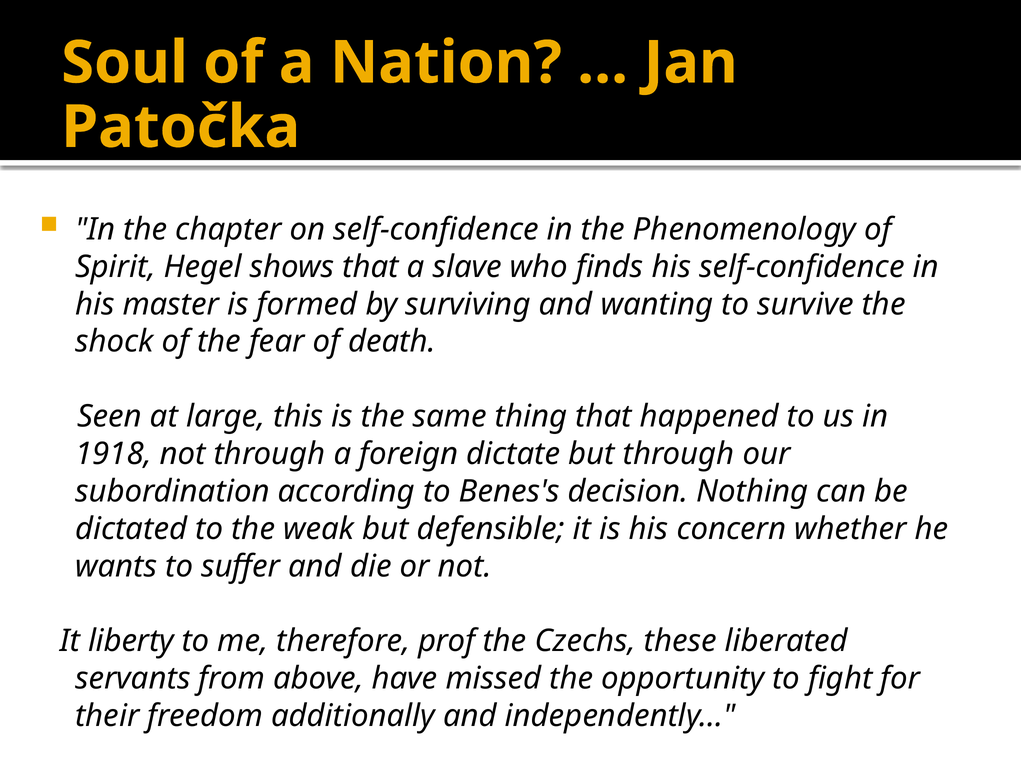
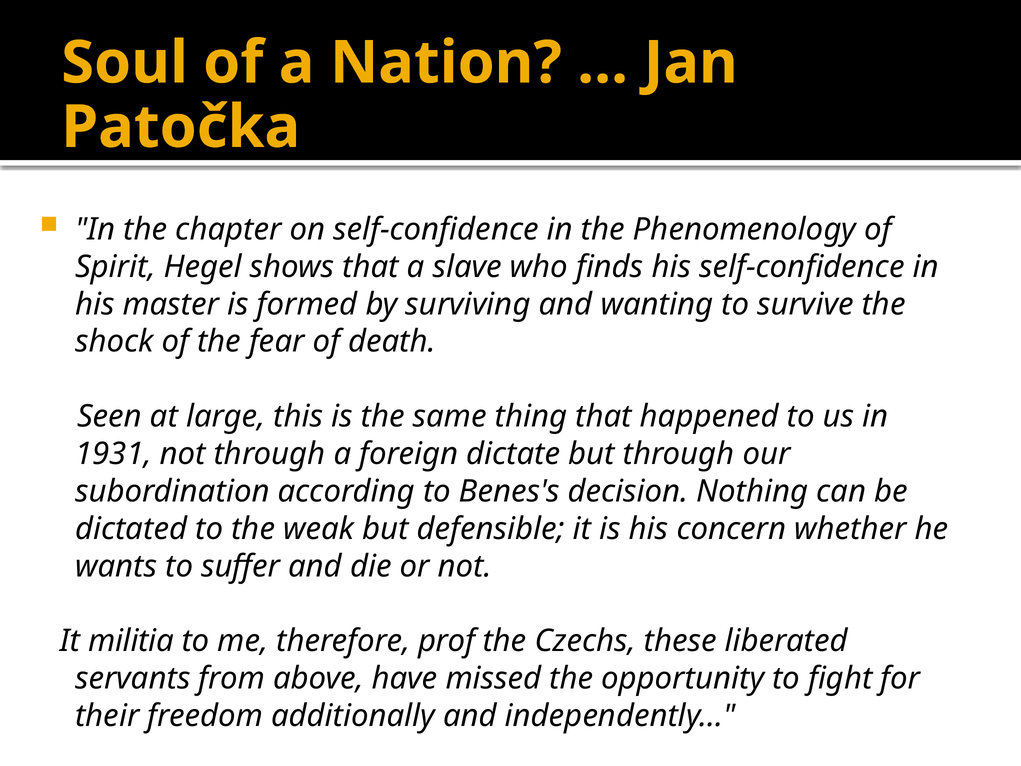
1918: 1918 -> 1931
liberty: liberty -> militia
